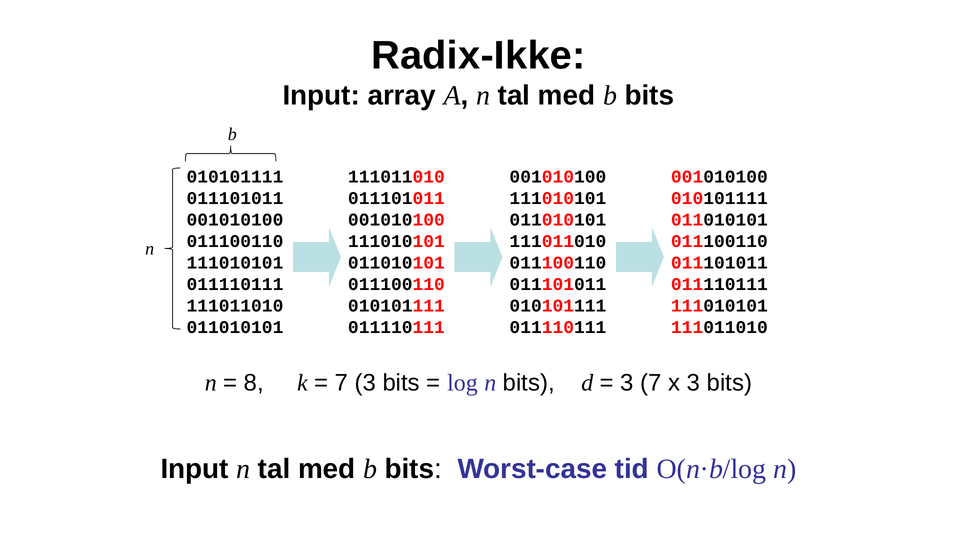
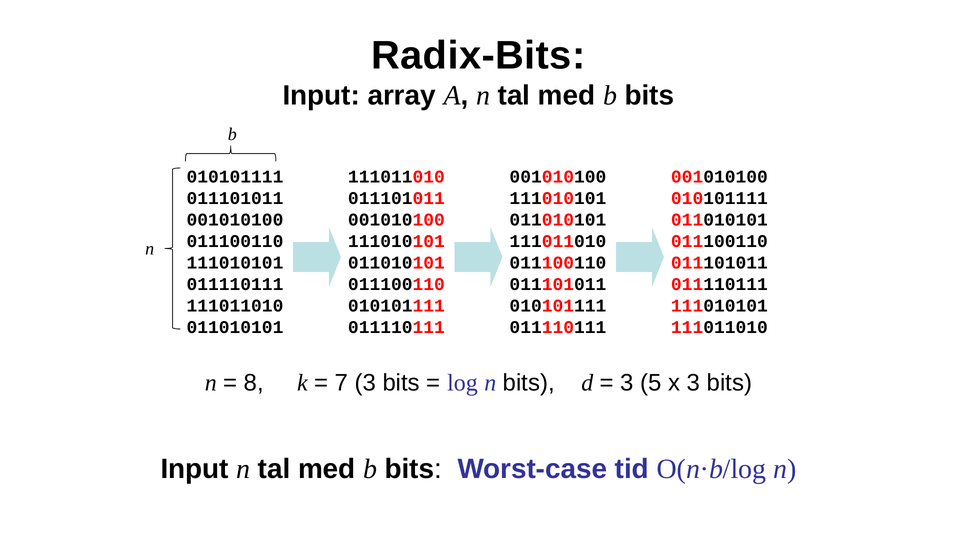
Radix-Ikke: Radix-Ikke -> Radix-Bits
3 7: 7 -> 5
